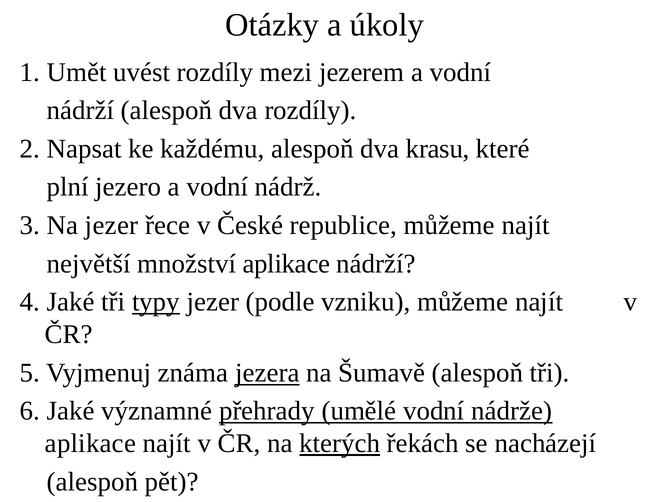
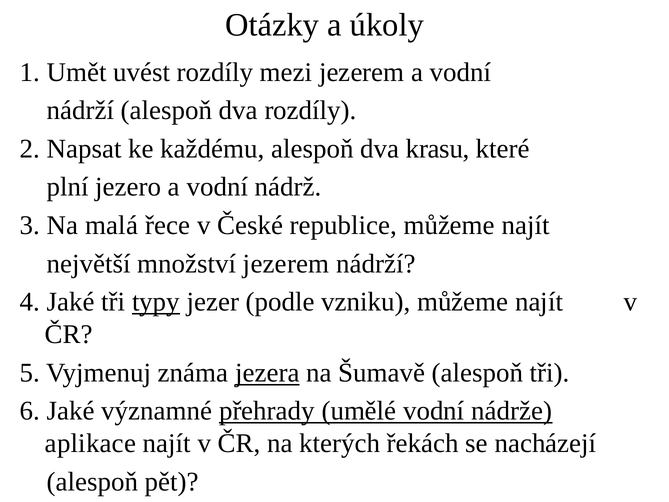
Na jezer: jezer -> malá
množství aplikace: aplikace -> jezerem
kterých underline: present -> none
